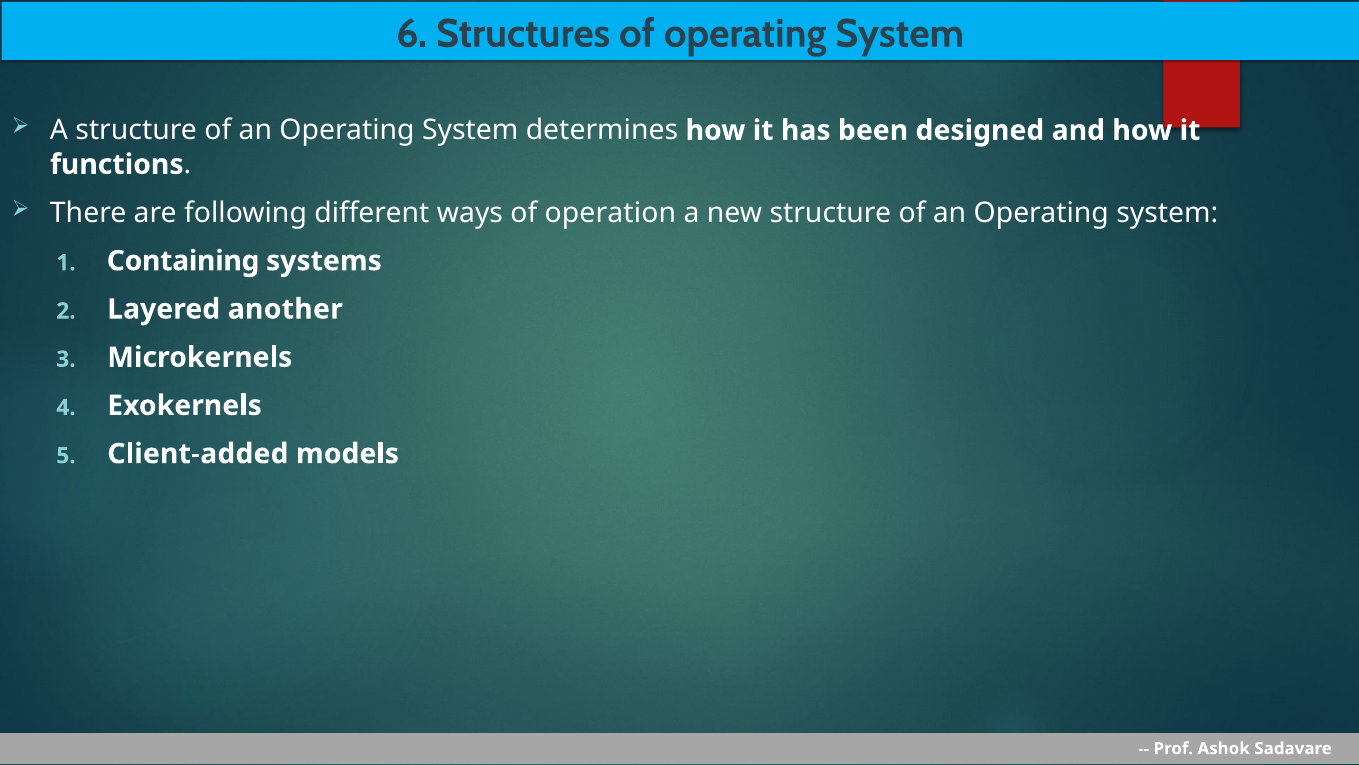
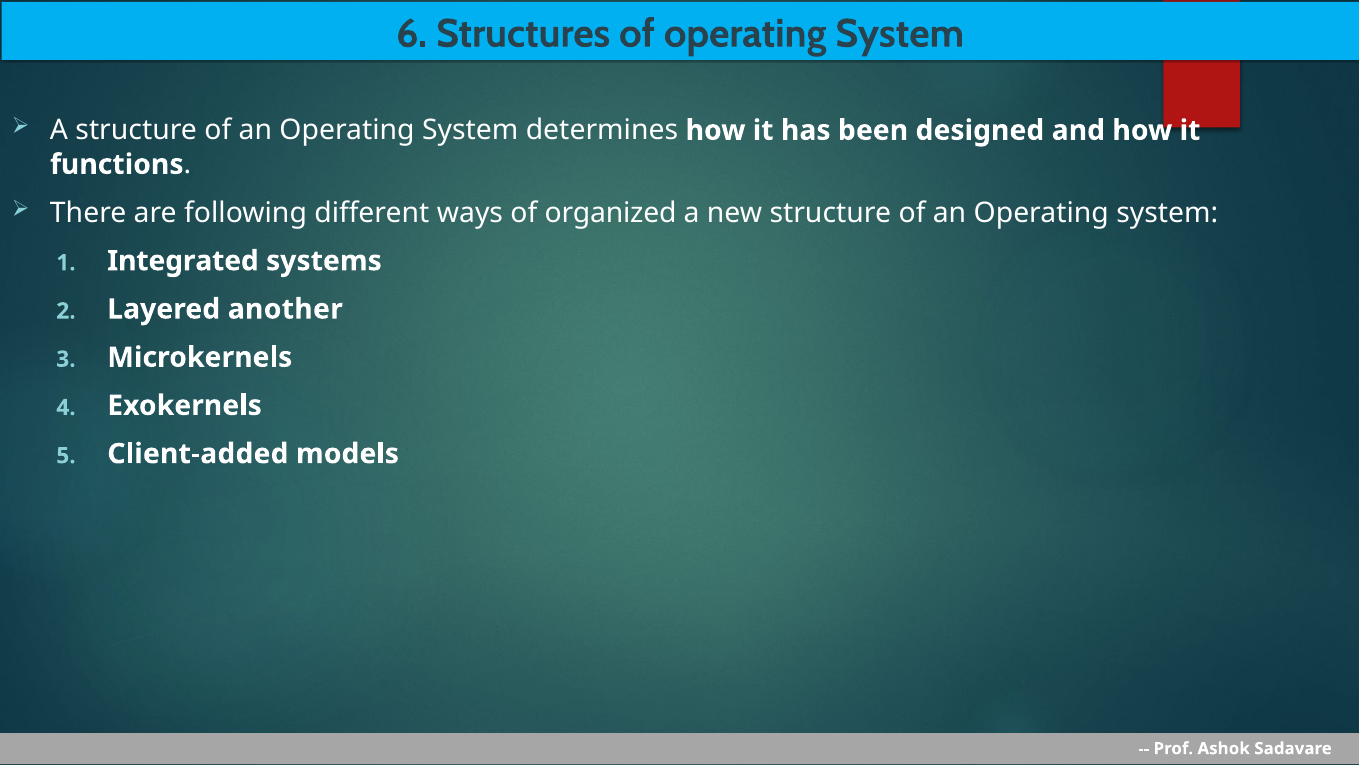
operation: operation -> organized
Containing: Containing -> Integrated
